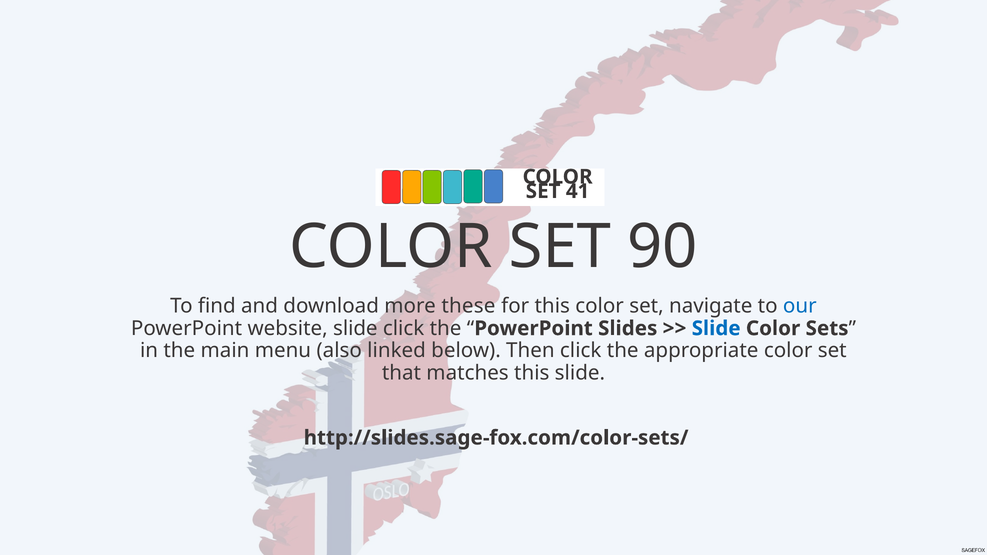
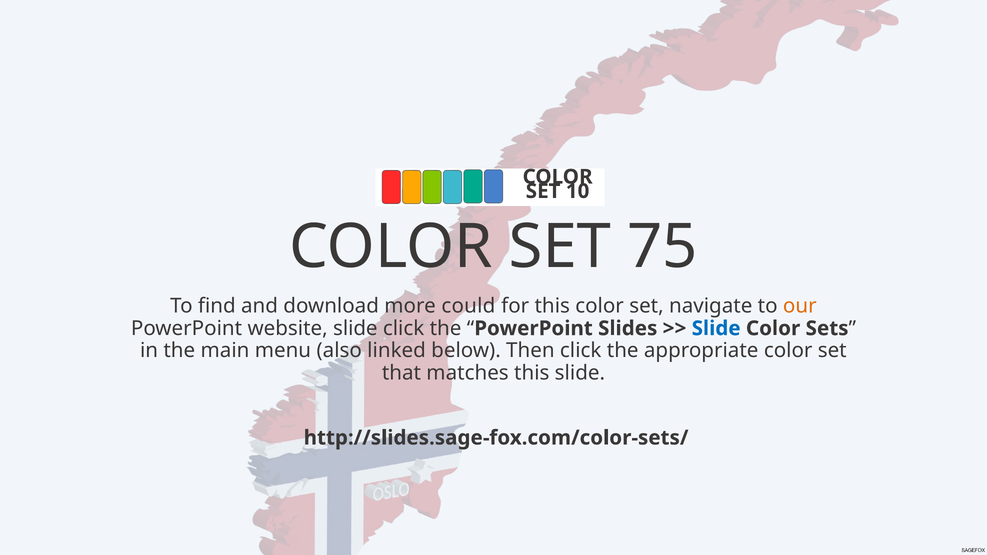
41: 41 -> 10
90: 90 -> 75
these: these -> could
our colour: blue -> orange
